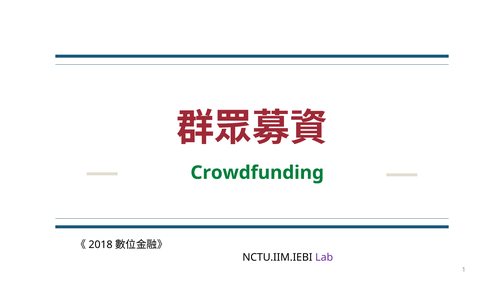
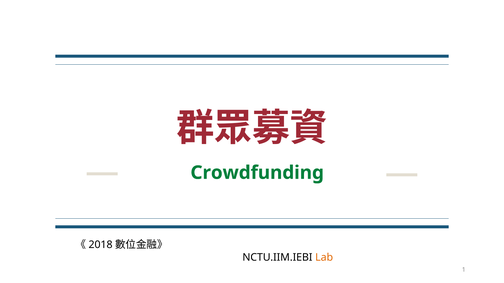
Lab colour: purple -> orange
